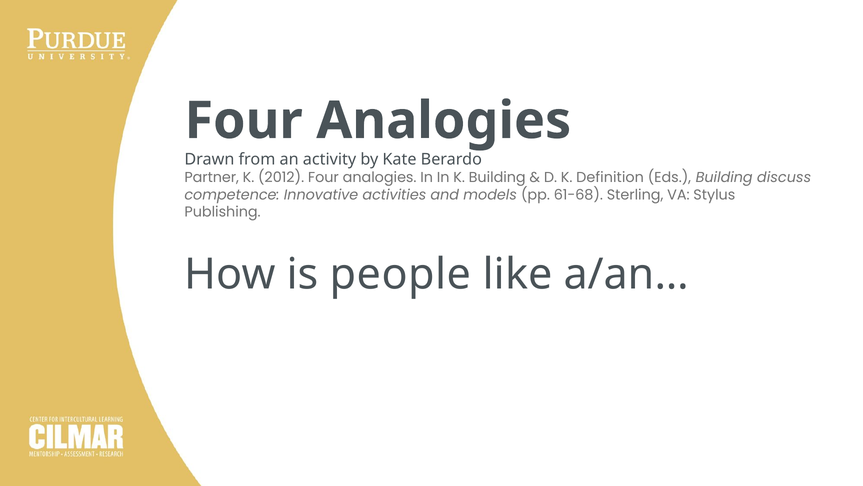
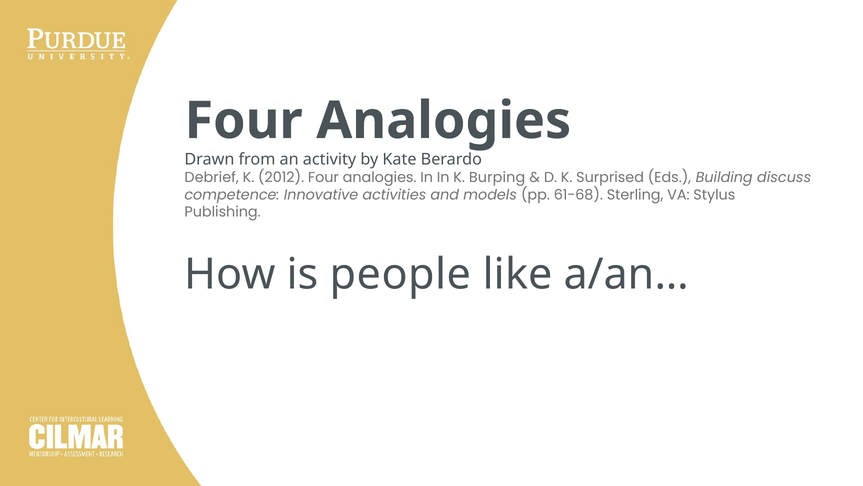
Partner: Partner -> Debrief
K Building: Building -> Burping
Definition: Definition -> Surprised
